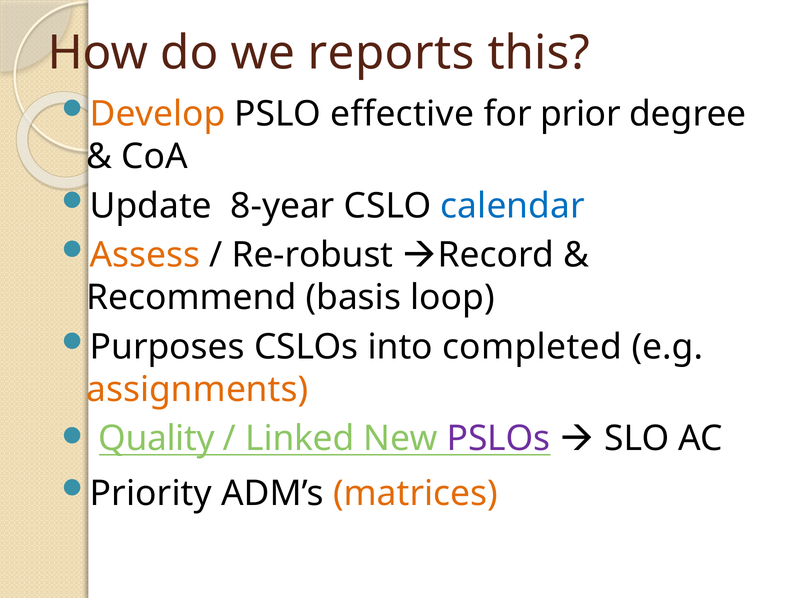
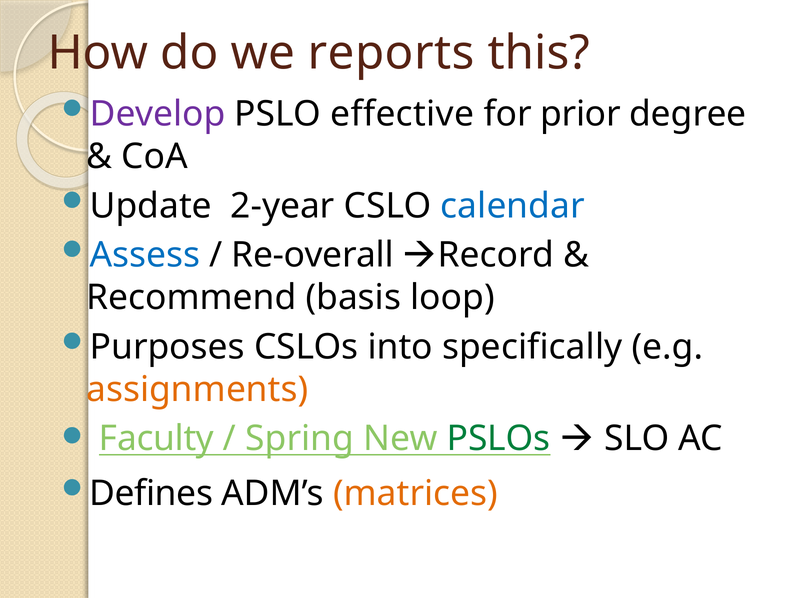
Develop colour: orange -> purple
8-year: 8-year -> 2-year
Assess colour: orange -> blue
Re-robust: Re-robust -> Re-overall
completed: completed -> specifically
Quality: Quality -> Faculty
Linked: Linked -> Spring
PSLOs colour: purple -> green
Priority: Priority -> Defines
